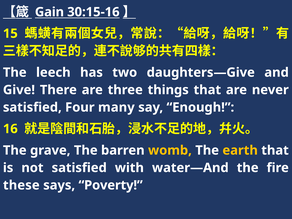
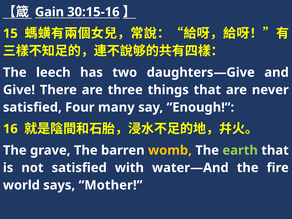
earth colour: yellow -> light green
these: these -> world
Poverty: Poverty -> Mother
